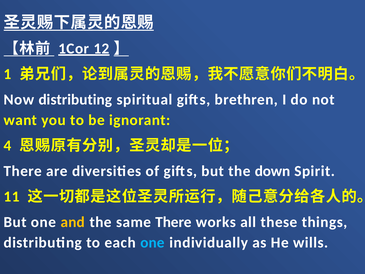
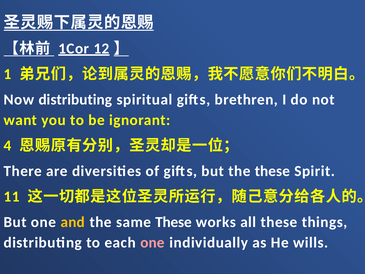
the down: down -> these
same There: There -> These
one at (152, 242) colour: light blue -> pink
